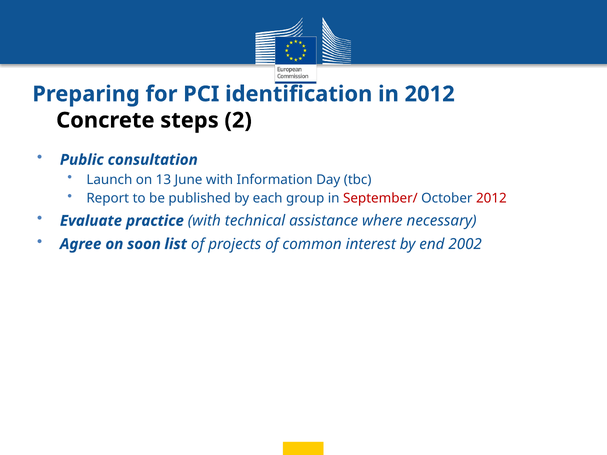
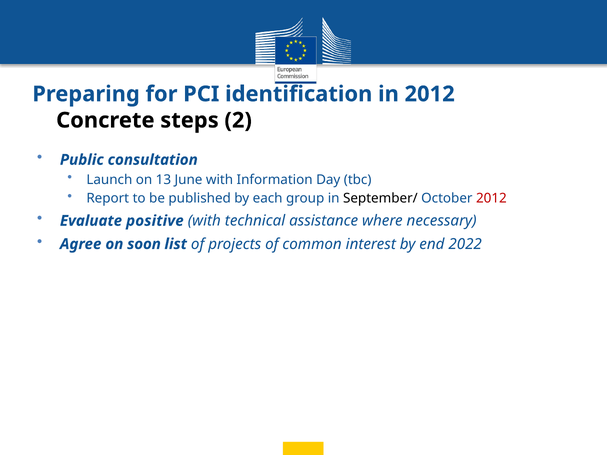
September/ colour: red -> black
practice: practice -> positive
2002: 2002 -> 2022
